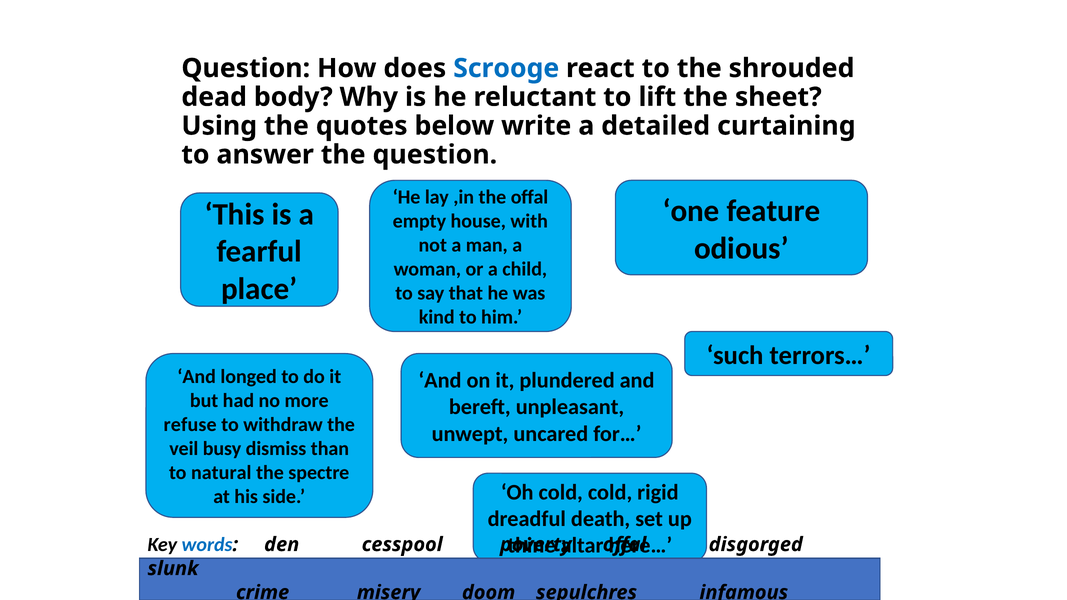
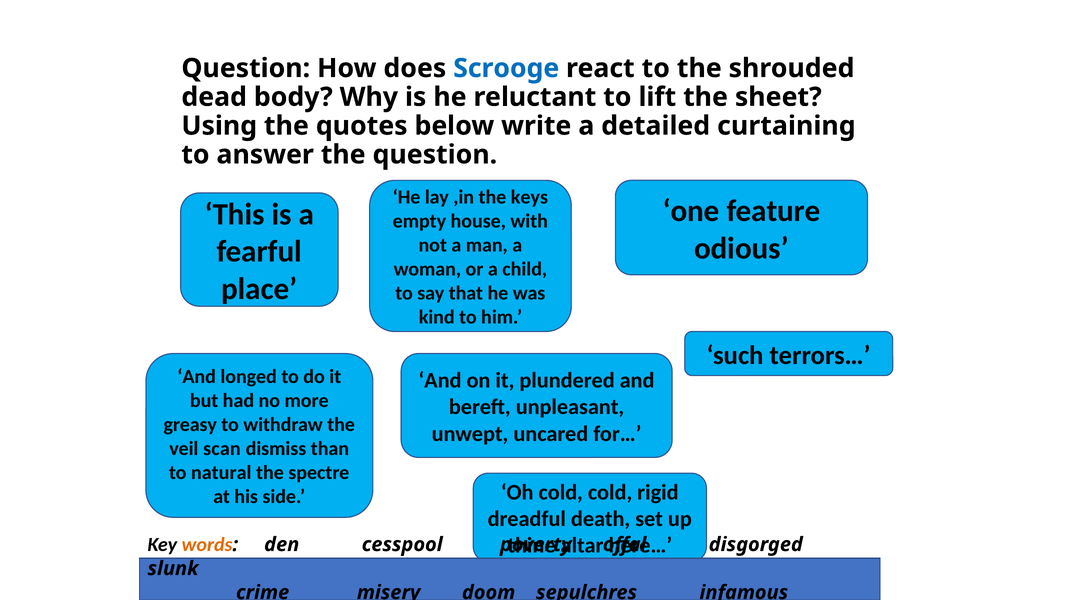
the offal: offal -> keys
refuse: refuse -> greasy
busy: busy -> scan
words colour: blue -> orange
